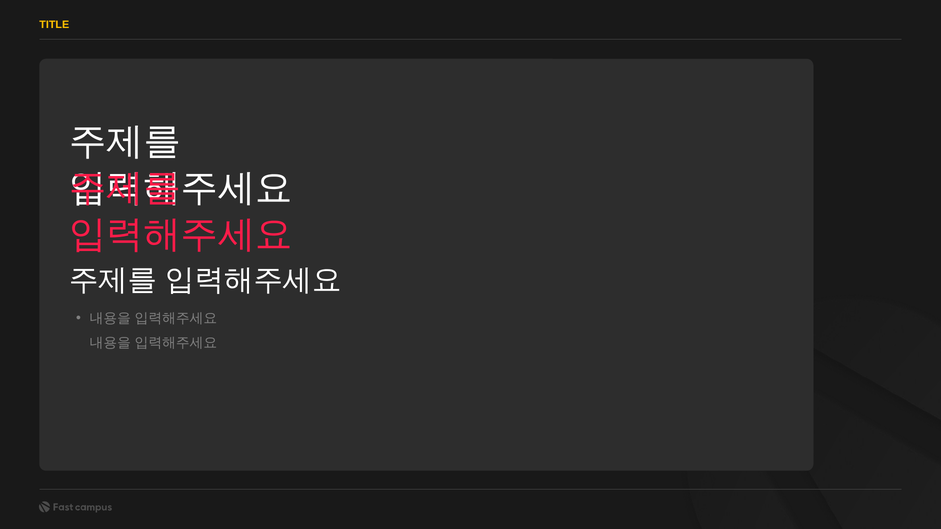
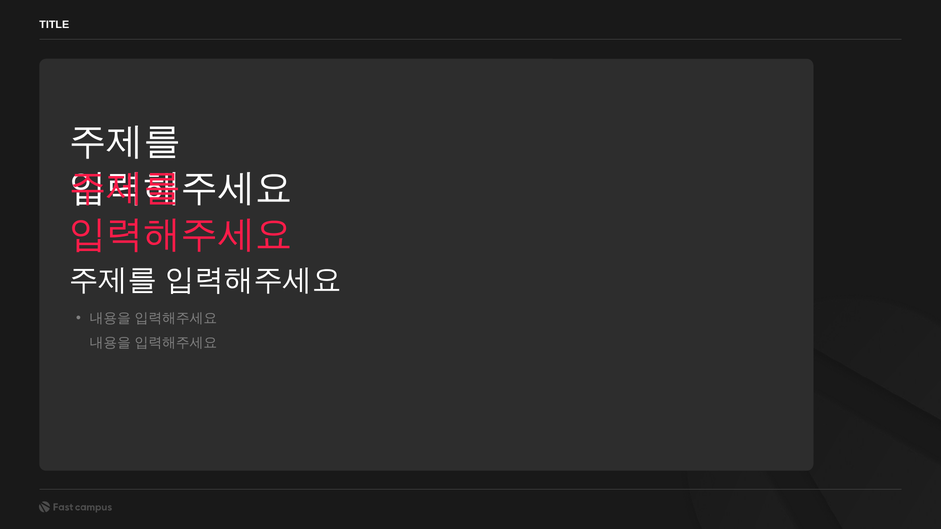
TITLE colour: yellow -> white
